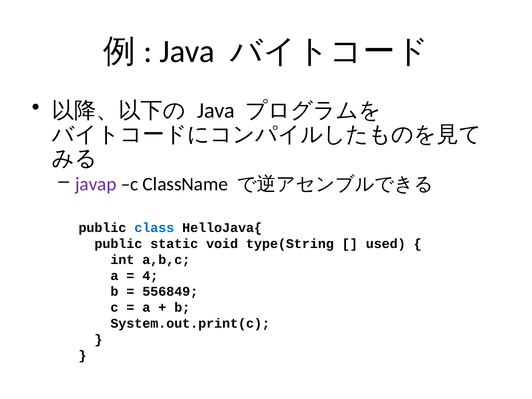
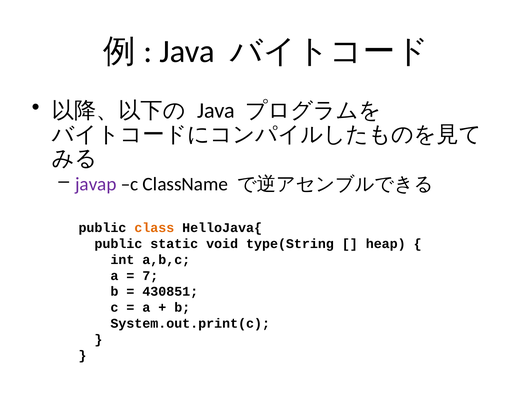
class colour: blue -> orange
used: used -> heap
4: 4 -> 7
556849: 556849 -> 430851
